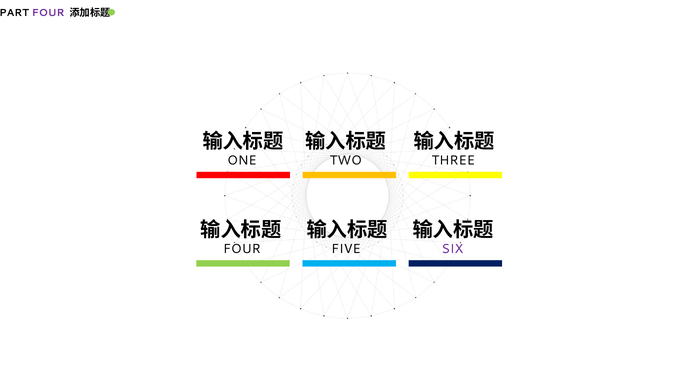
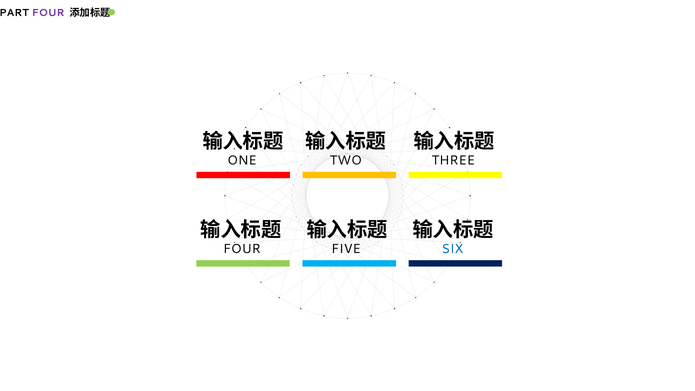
SIX colour: purple -> blue
